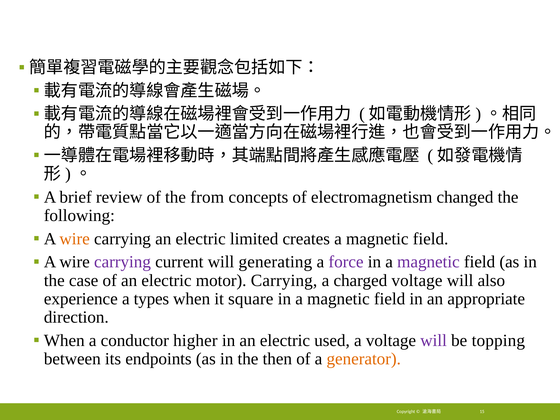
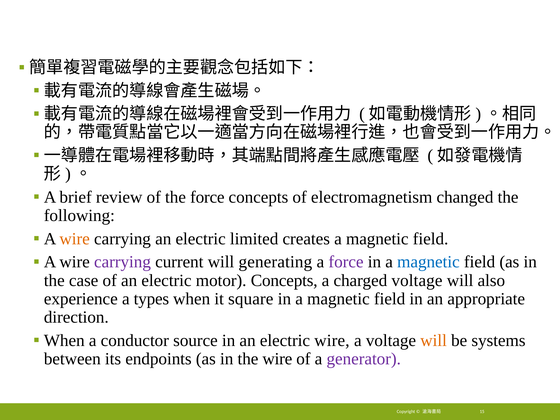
the from: from -> force
magnetic at (428, 262) colour: purple -> blue
motor Carrying: Carrying -> Concepts
higher: higher -> source
electric used: used -> wire
will at (434, 340) colour: purple -> orange
topping: topping -> systems
the then: then -> wire
generator colour: orange -> purple
